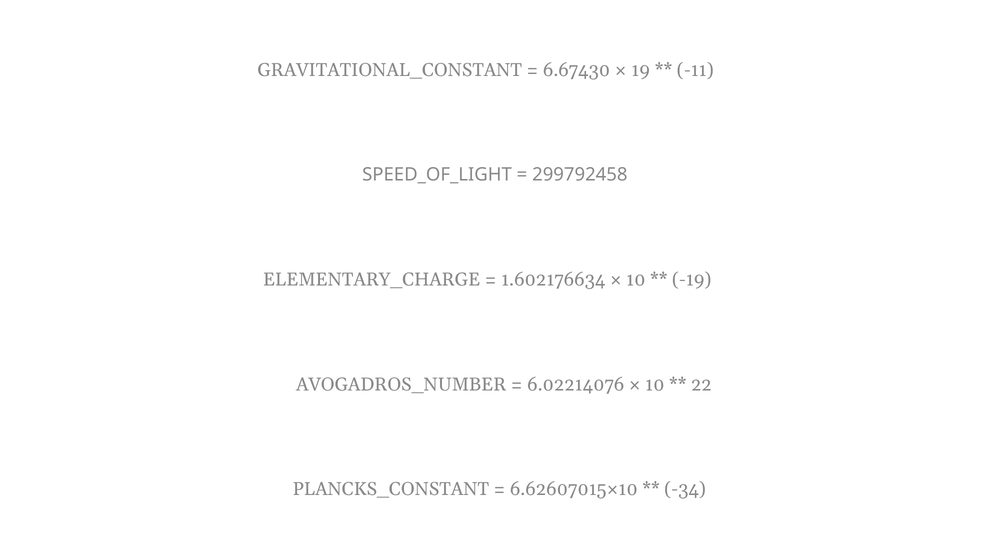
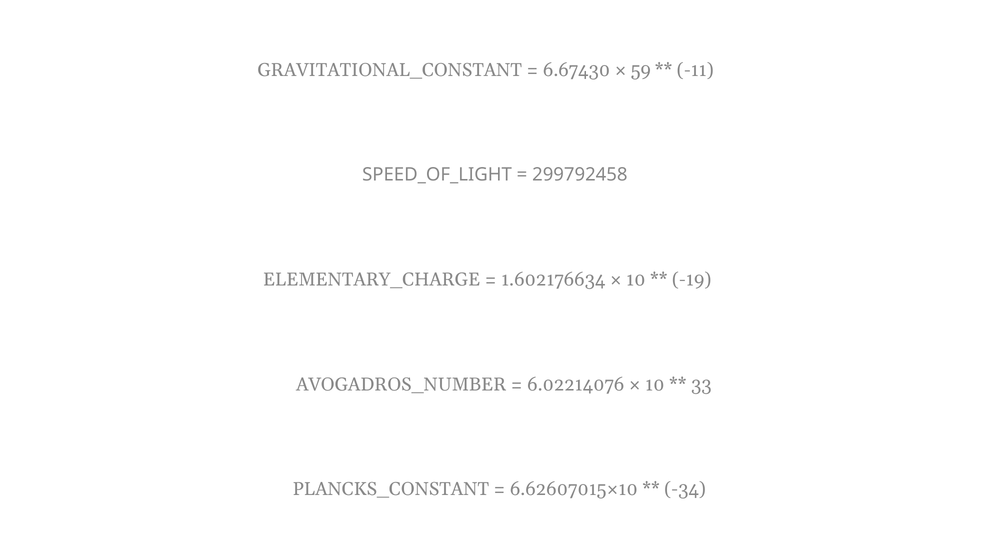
19: 19 -> 59
22: 22 -> 33
